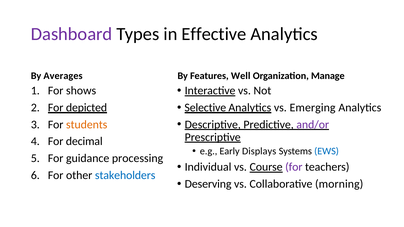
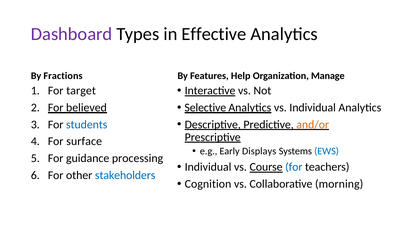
Averages: Averages -> Fractions
Well: Well -> Help
shows: shows -> target
vs Emerging: Emerging -> Individual
depicted: depicted -> believed
and/or colour: purple -> orange
students colour: orange -> blue
decimal: decimal -> surface
for at (294, 167) colour: purple -> blue
Deserving: Deserving -> Cognition
